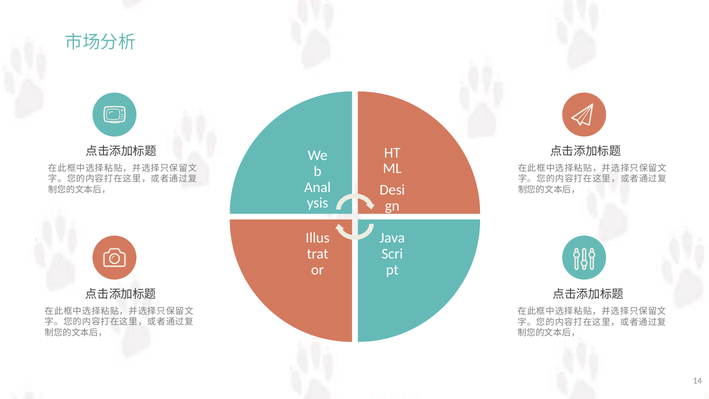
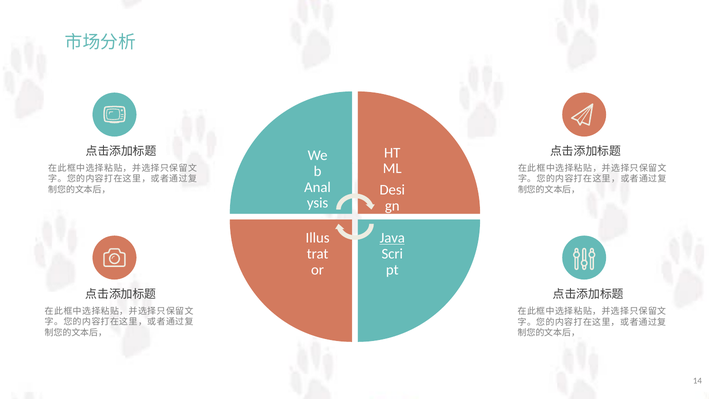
Java underline: none -> present
